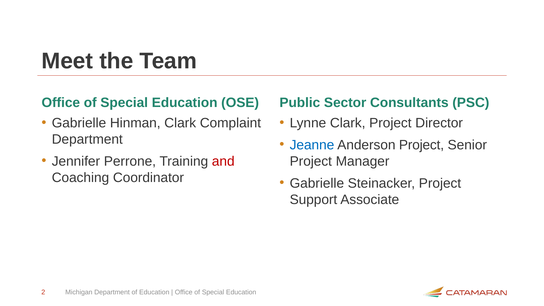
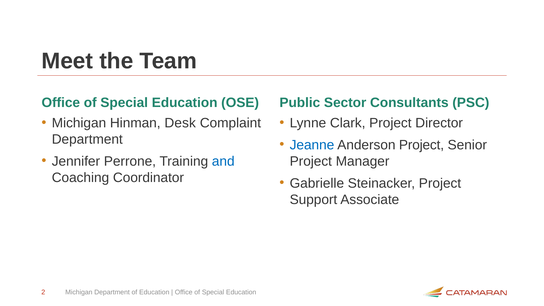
Gabrielle at (79, 123): Gabrielle -> Michigan
Hinman Clark: Clark -> Desk
and colour: red -> blue
